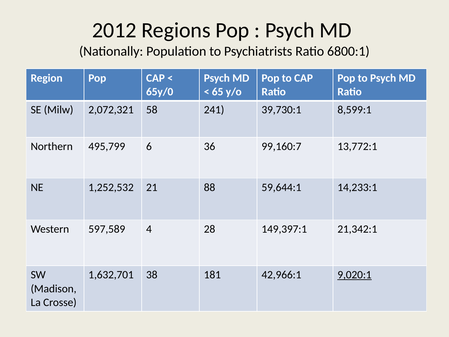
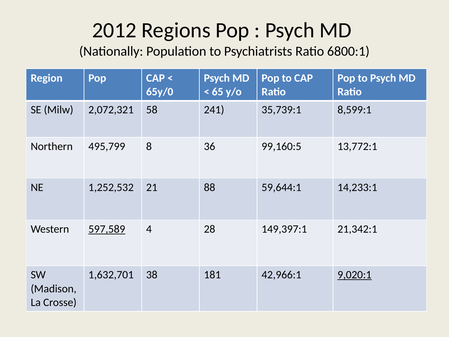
39,730:1: 39,730:1 -> 35,739:1
6: 6 -> 8
99,160:7: 99,160:7 -> 99,160:5
597,589 underline: none -> present
